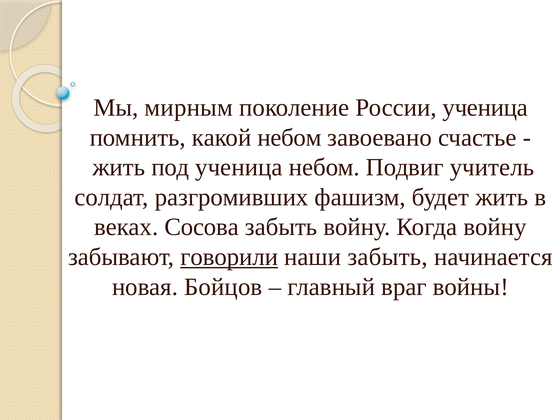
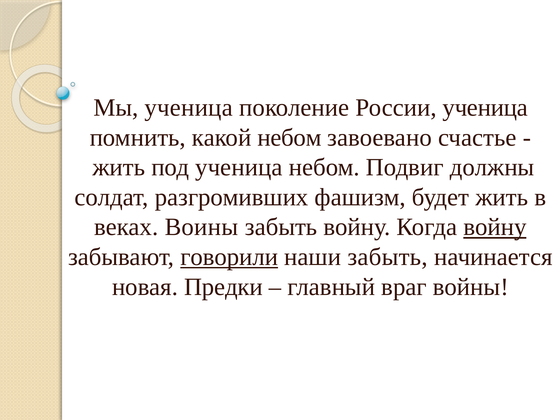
Мы мирным: мирным -> ученица
учитель: учитель -> должны
Сосова: Сосова -> Воины
войну at (495, 227) underline: none -> present
Бойцов: Бойцов -> Предки
